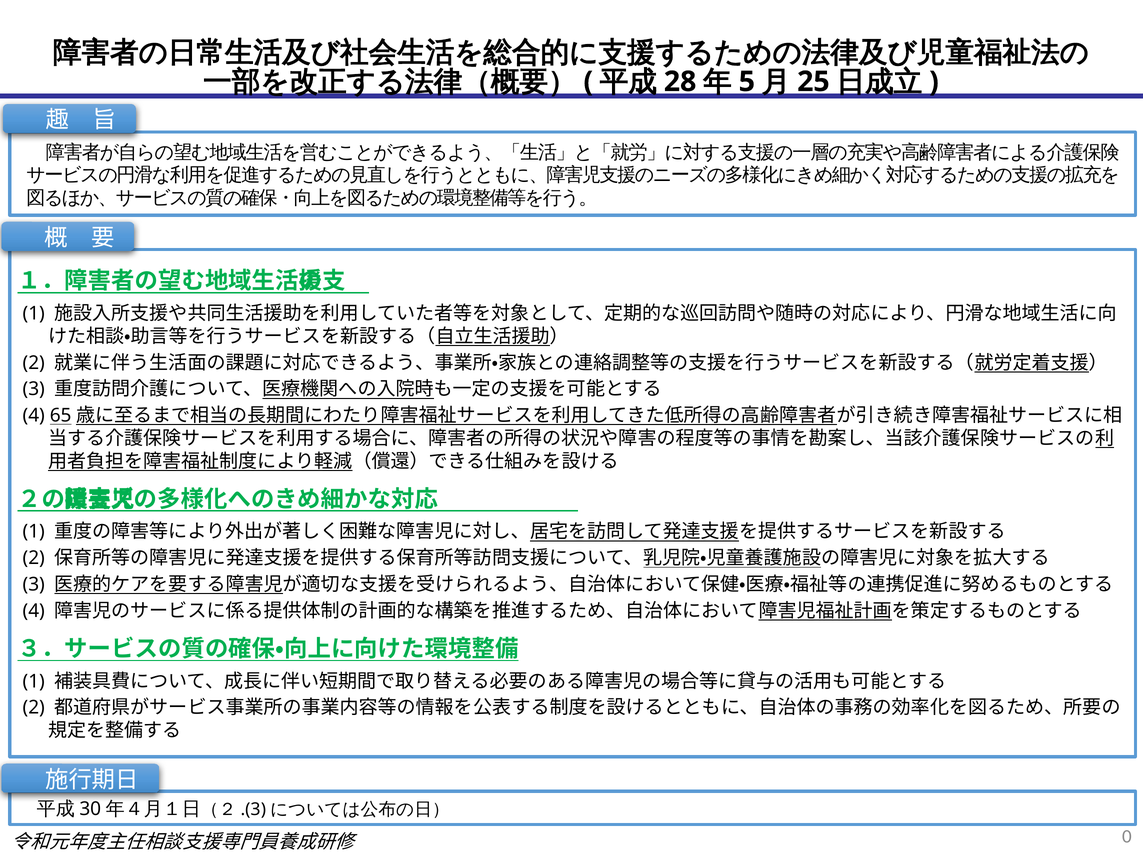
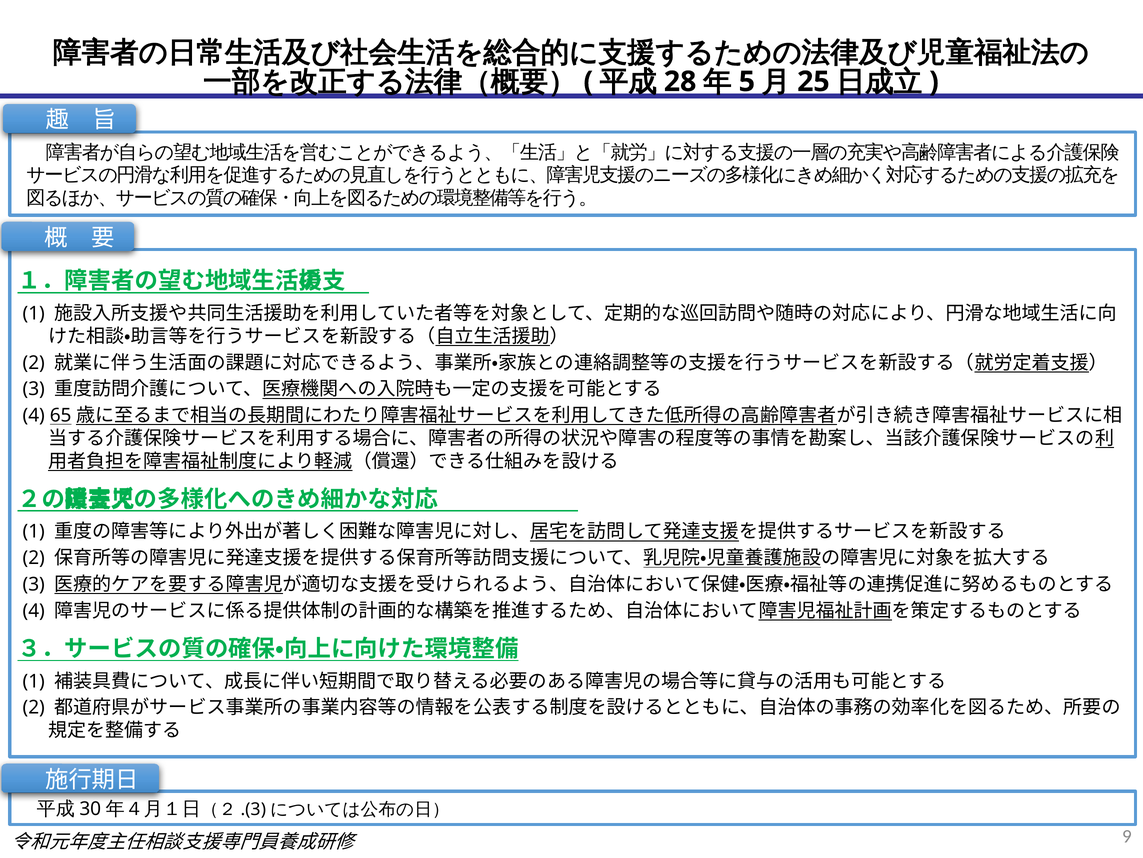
0: 0 -> 9
